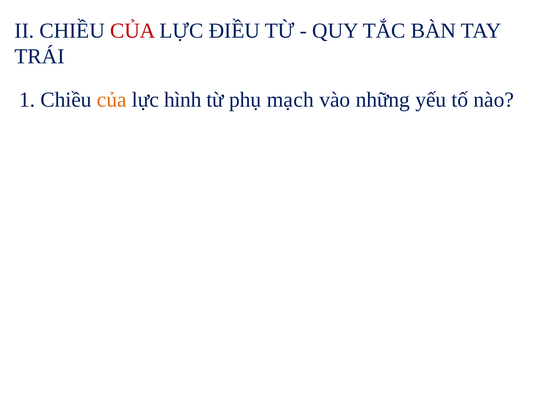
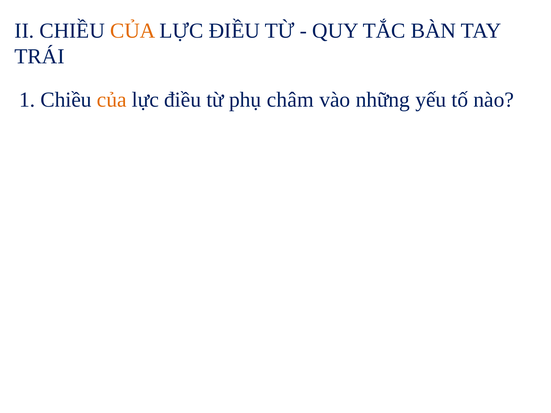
CỦA at (133, 31) colour: red -> orange
hình at (183, 100): hình -> điều
mạch: mạch -> châm
